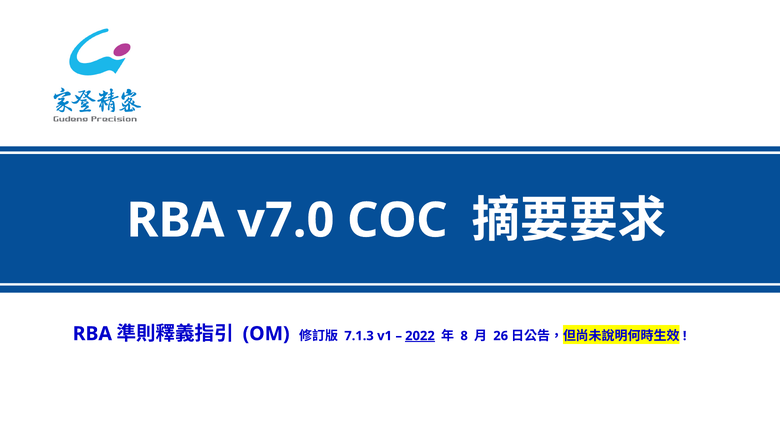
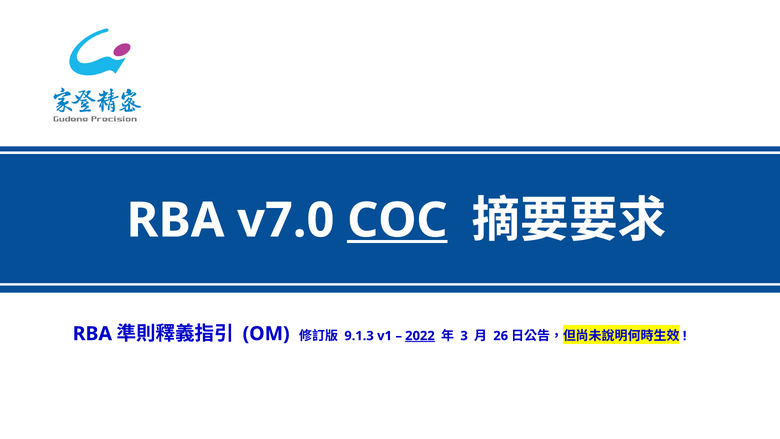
COC underline: none -> present
7.1.3: 7.1.3 -> 9.1.3
8: 8 -> 3
